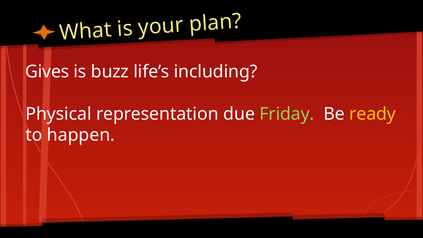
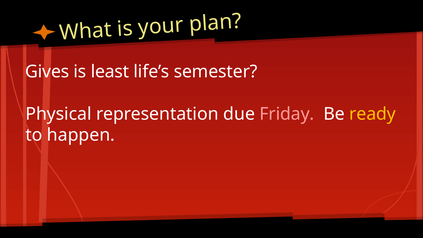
buzz: buzz -> least
including: including -> semester
Friday colour: light green -> pink
